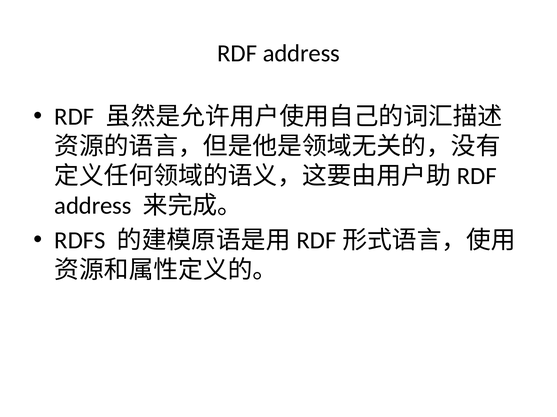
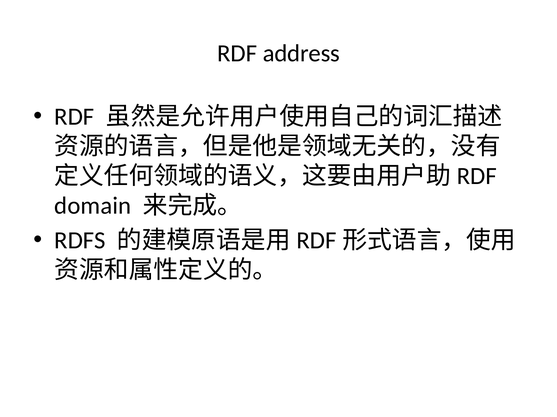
address at (93, 206): address -> domain
